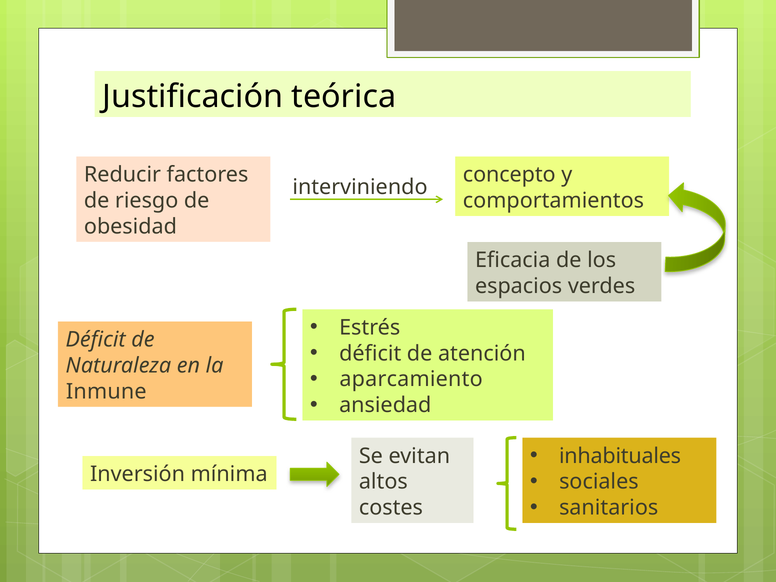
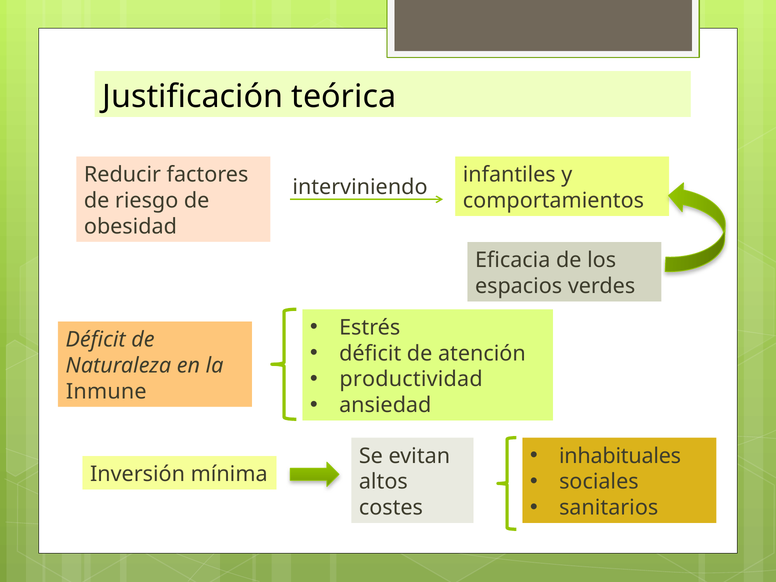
concepto: concepto -> infantiles
aparcamiento: aparcamiento -> productividad
